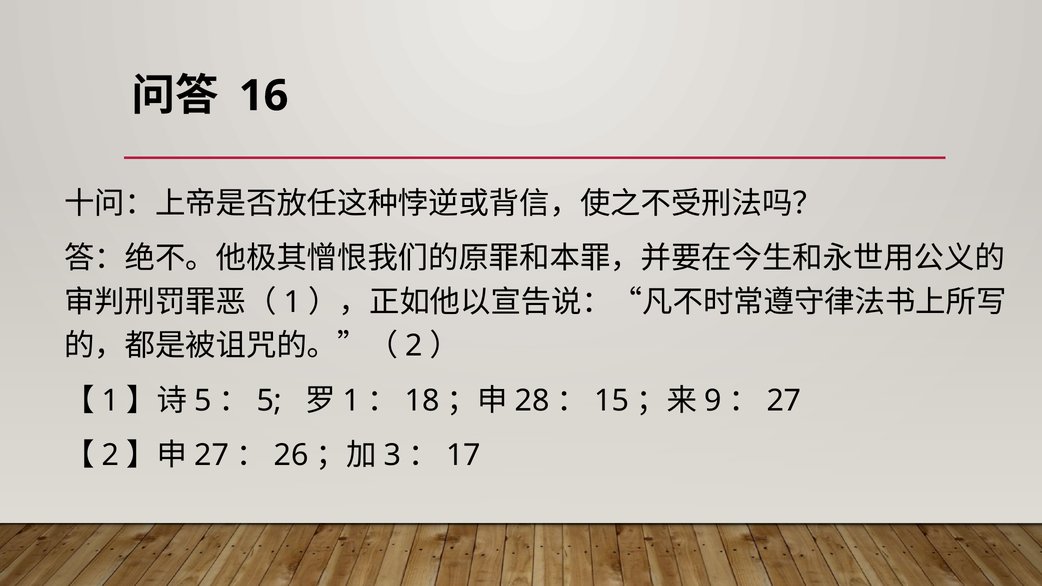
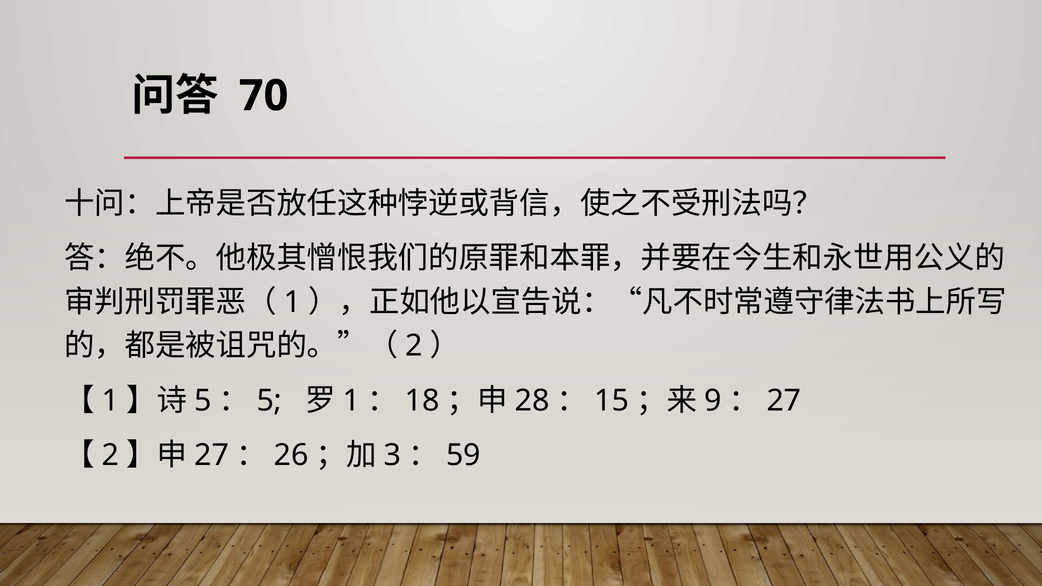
16: 16 -> 70
17: 17 -> 59
